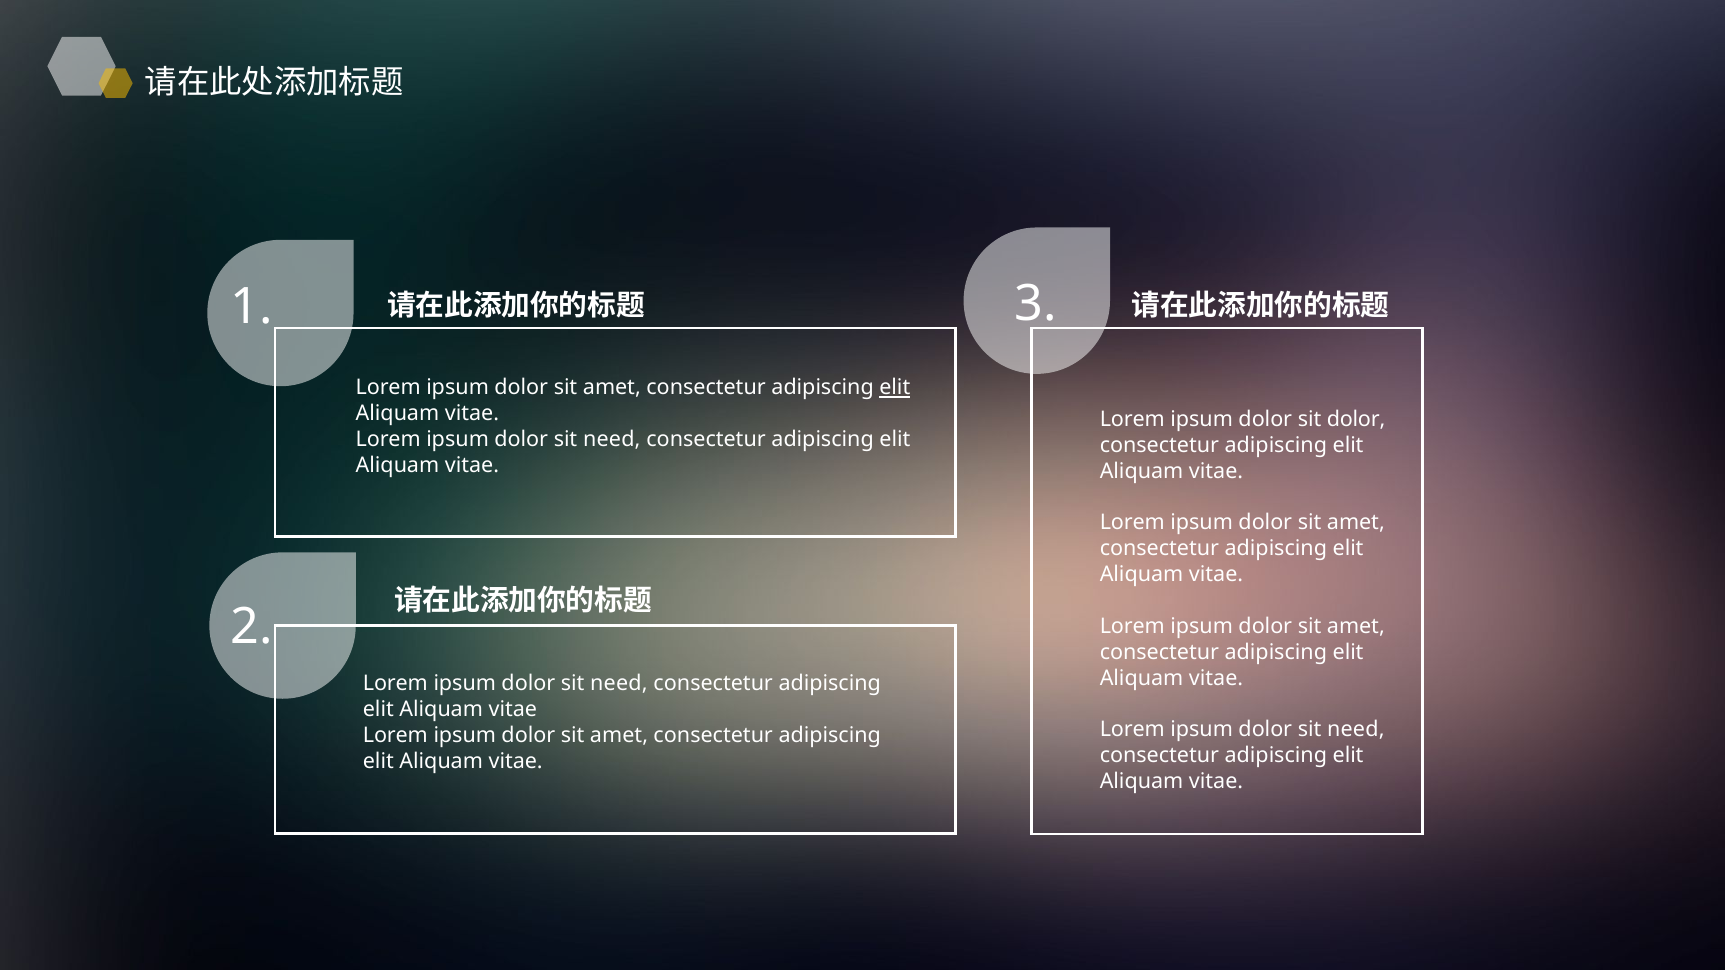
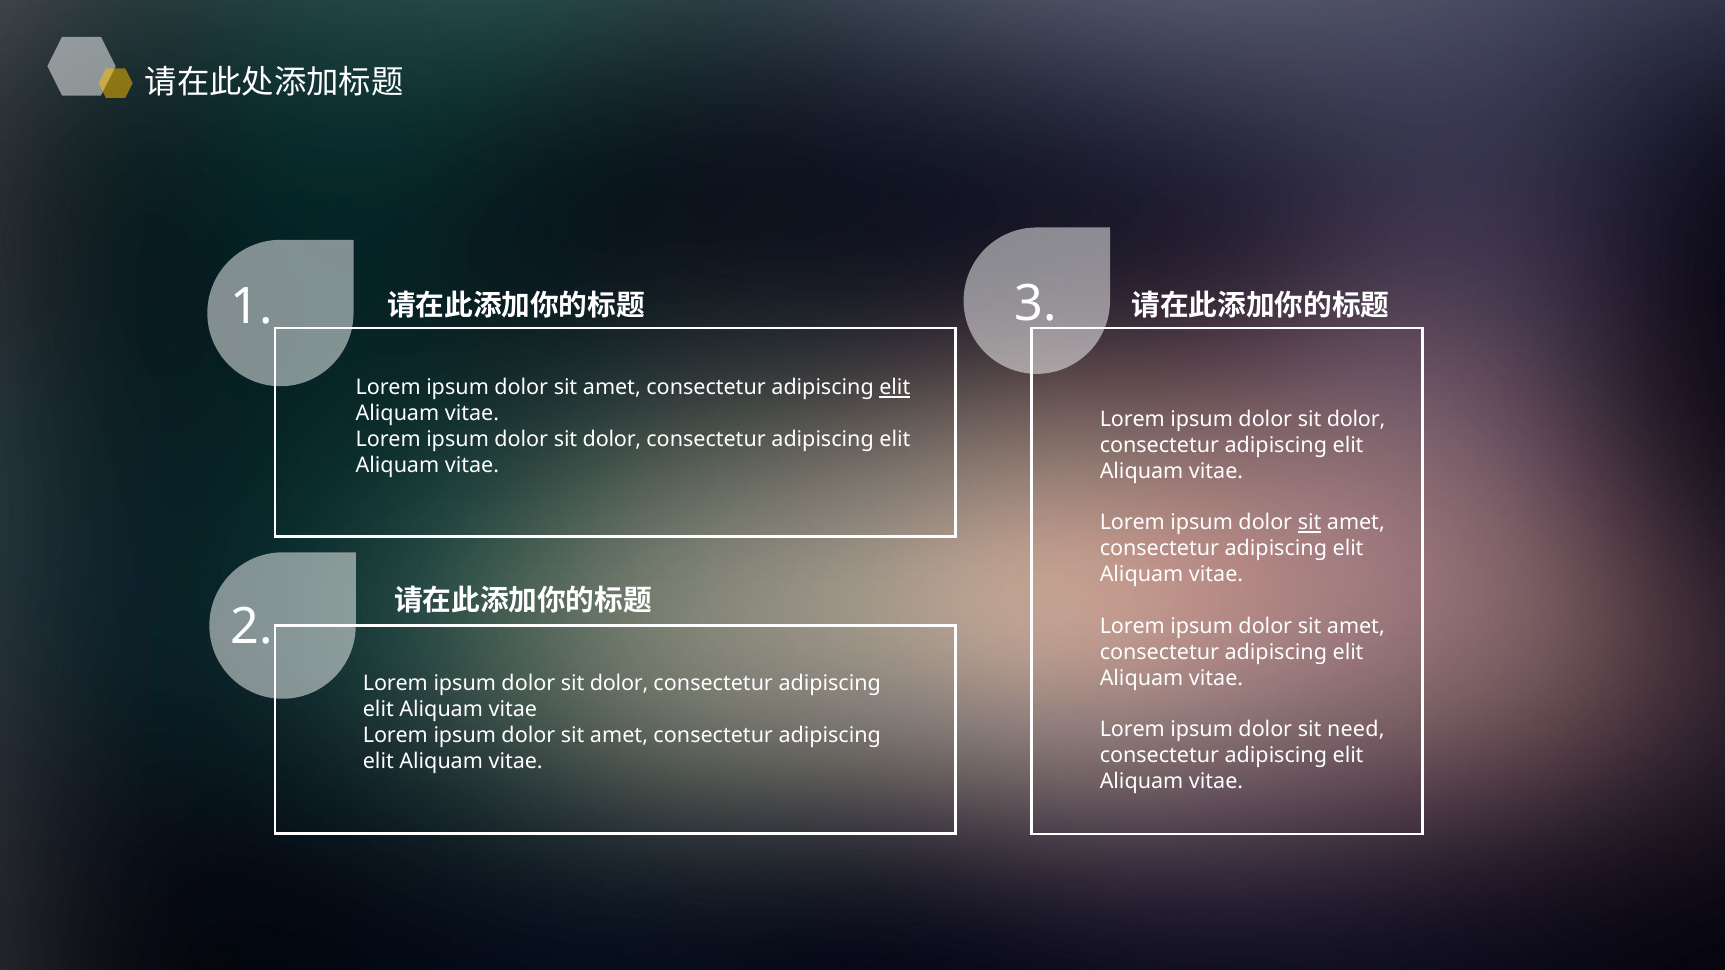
need at (612, 440): need -> dolor
sit at (1310, 523) underline: none -> present
need at (619, 684): need -> dolor
